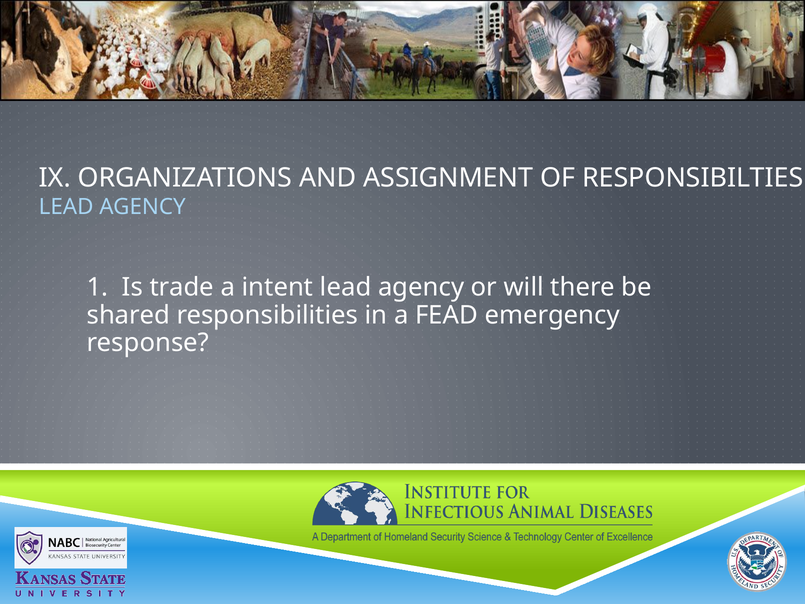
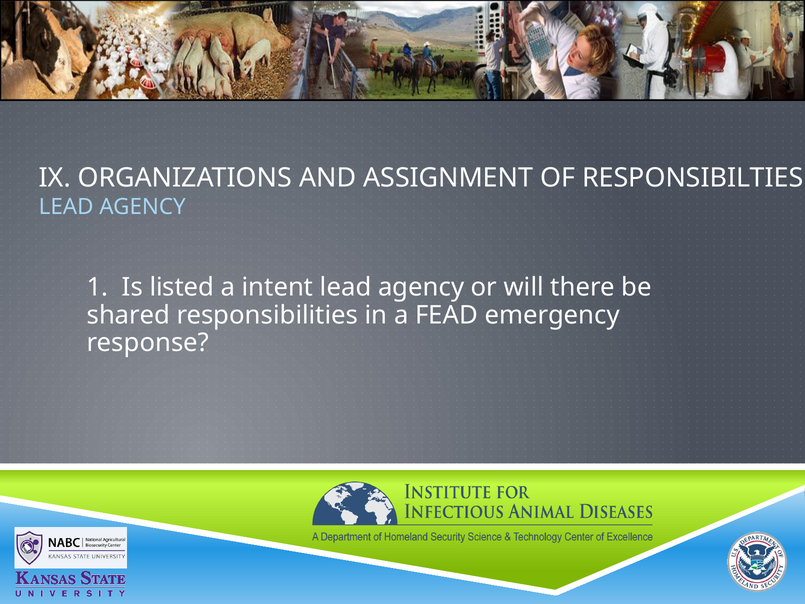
trade: trade -> listed
